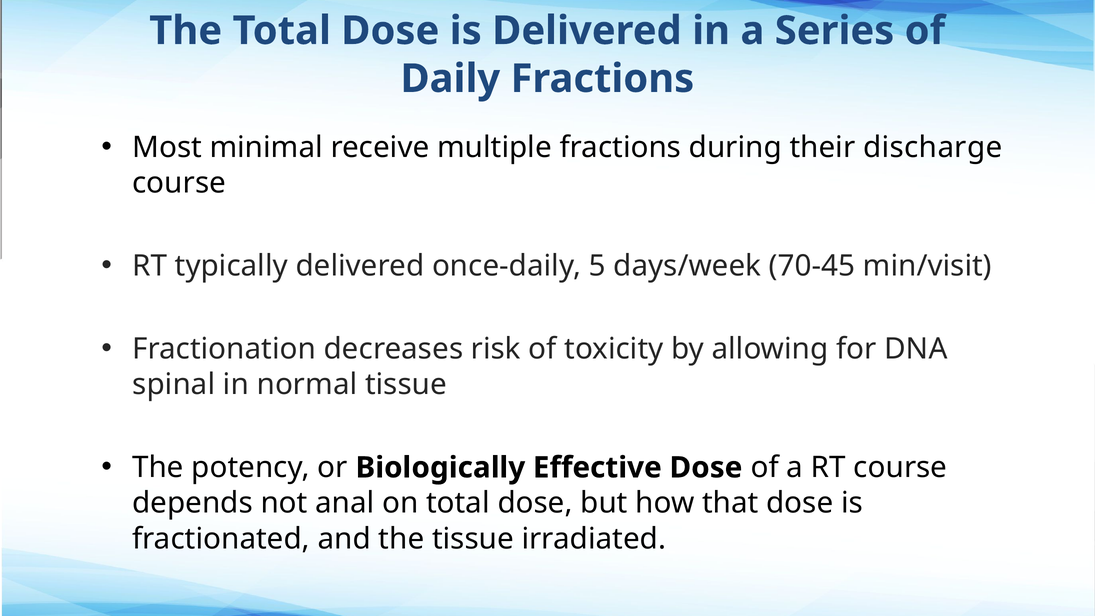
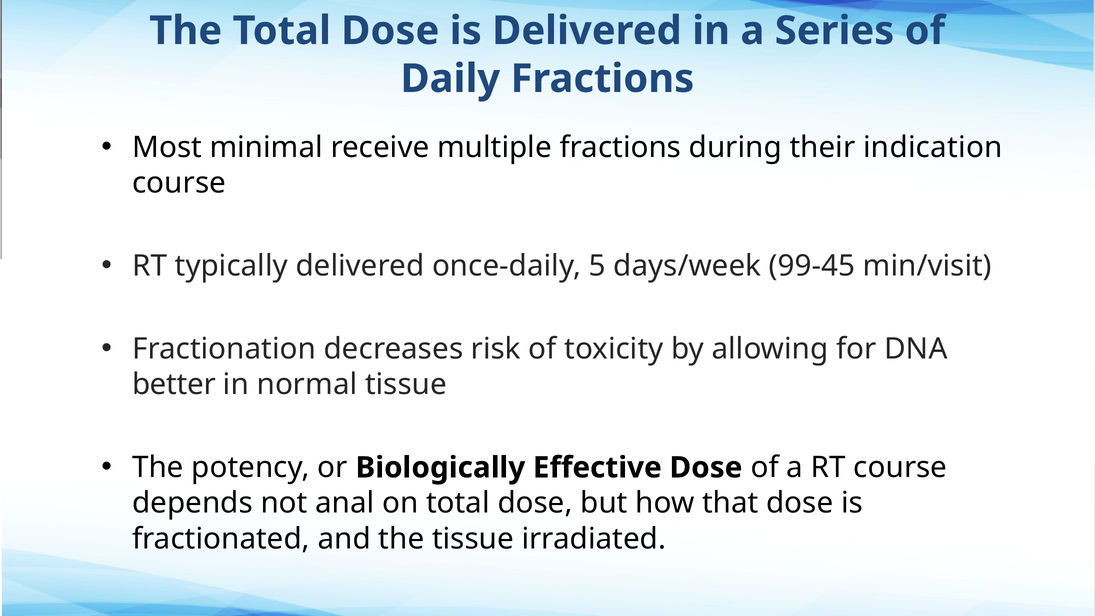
discharge: discharge -> indication
70-45: 70-45 -> 99-45
spinal: spinal -> better
